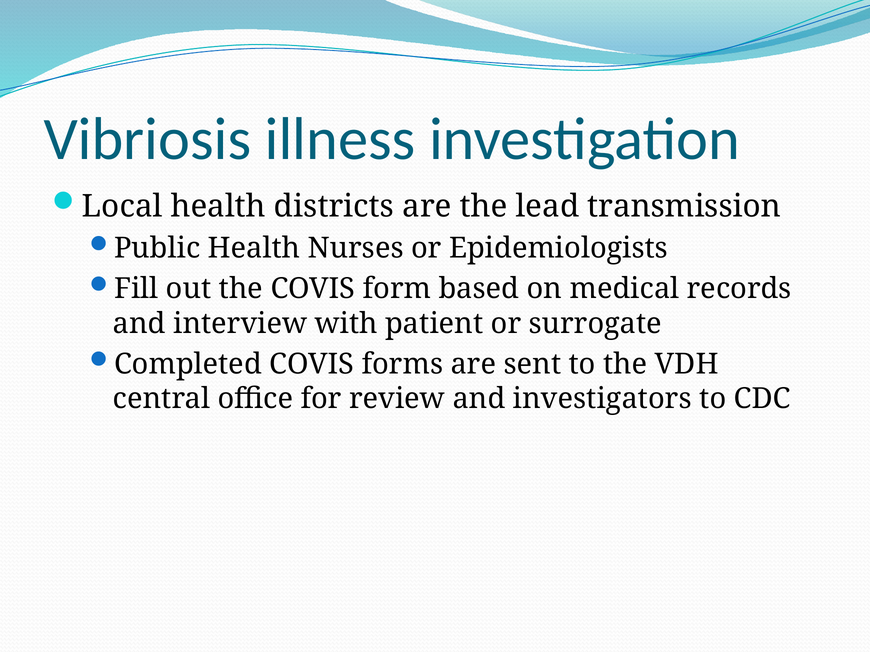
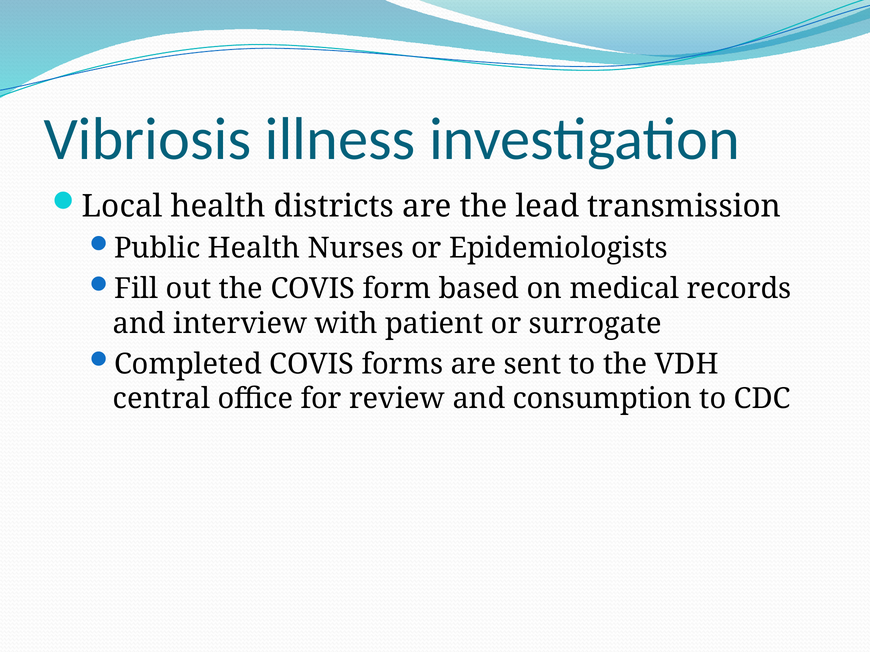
investigators: investigators -> consumption
